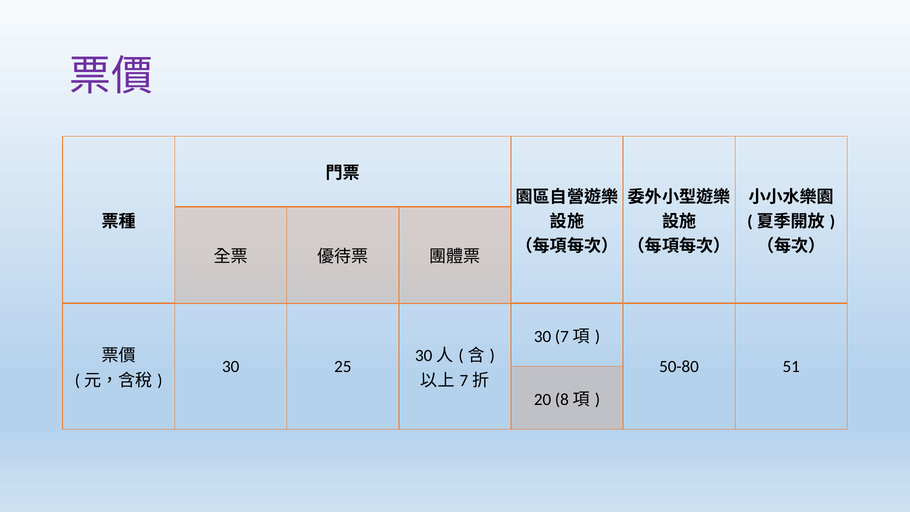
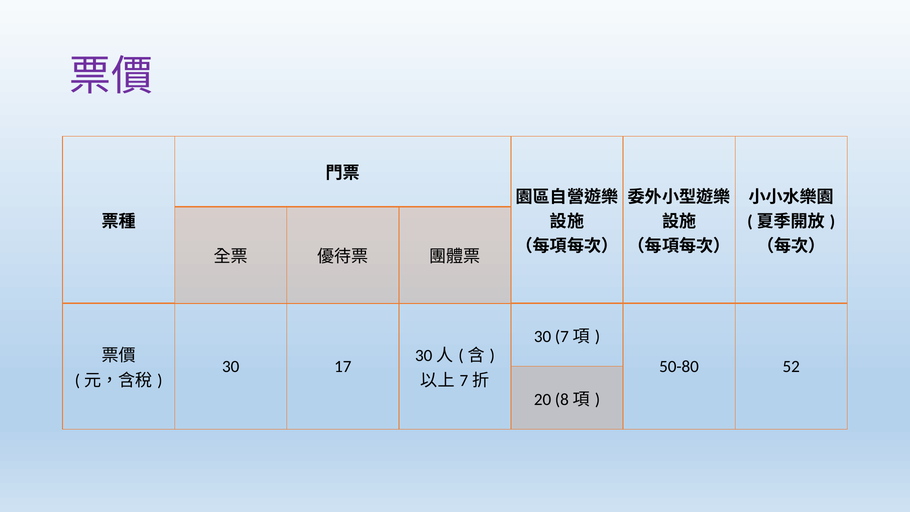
25: 25 -> 17
51: 51 -> 52
